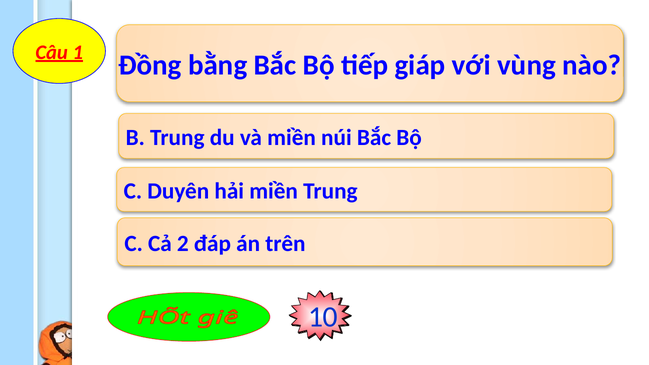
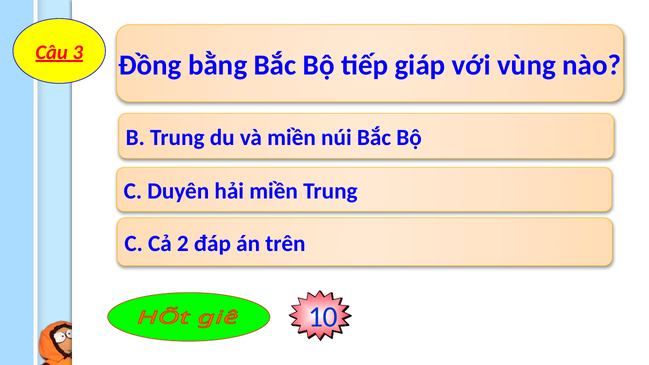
1: 1 -> 3
